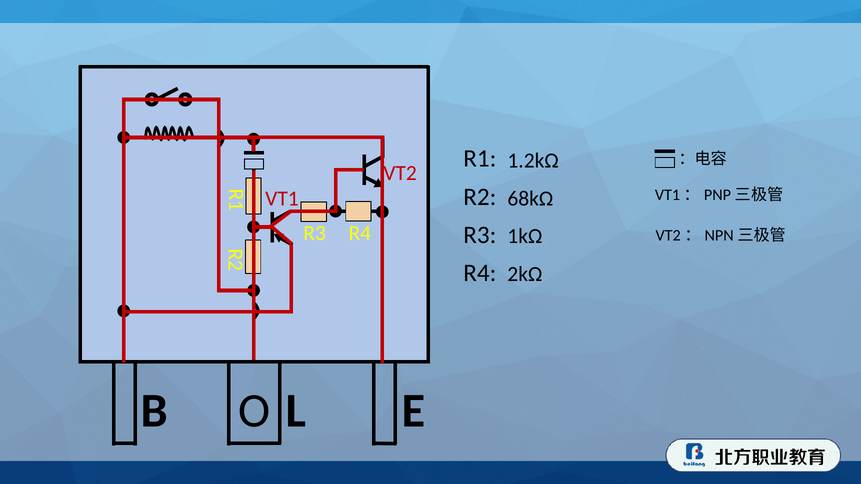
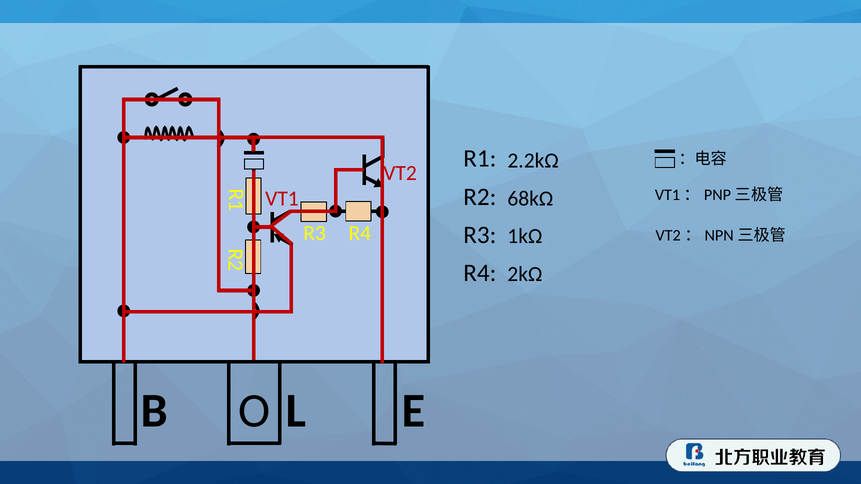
1.2kΩ: 1.2kΩ -> 2.2kΩ
